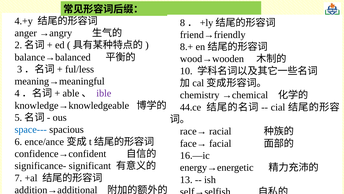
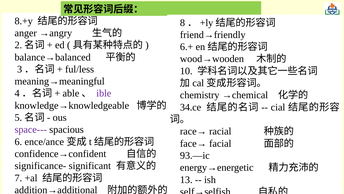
4.+y: 4.+y -> 8.+y
8.+: 8.+ -> 6.+
44.ce: 44.ce -> 34.ce
space--- colour: blue -> purple
16.—ic: 16.—ic -> 93.—ic
